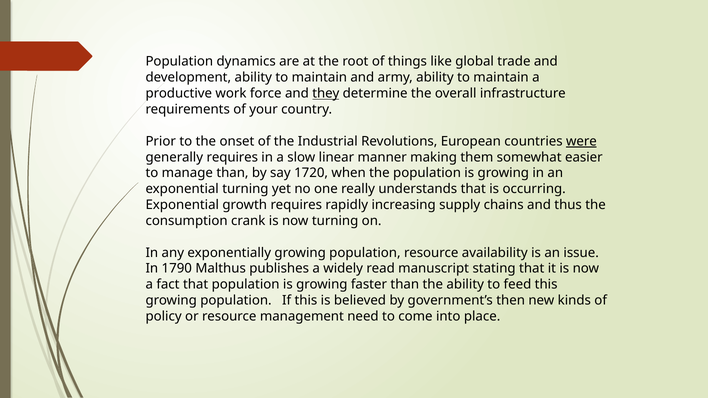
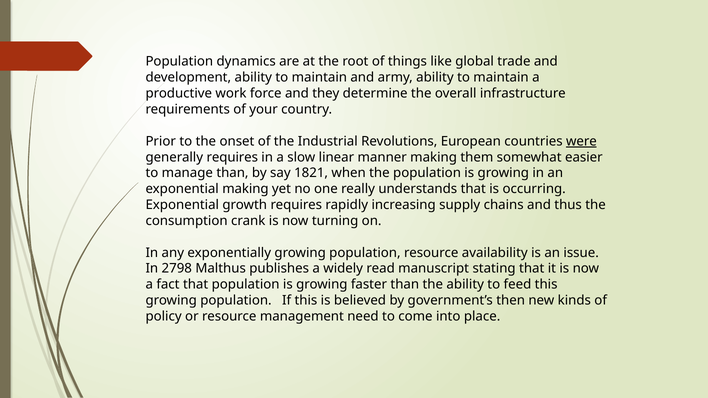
they underline: present -> none
1720: 1720 -> 1821
exponential turning: turning -> making
1790: 1790 -> 2798
